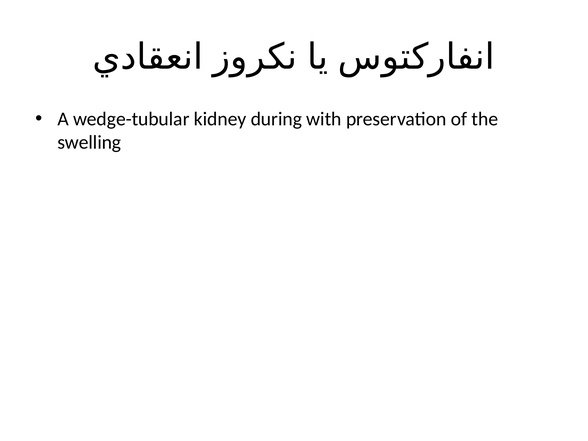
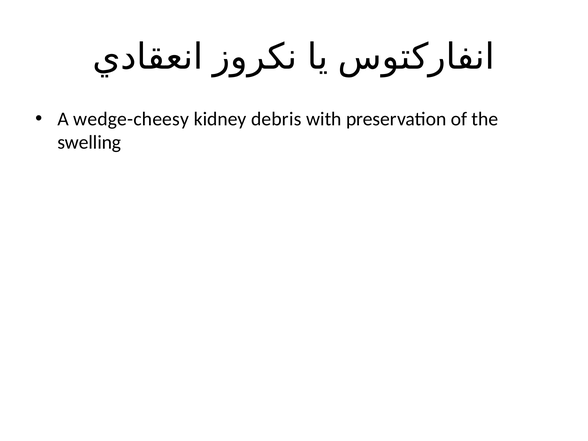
wedge-tubular: wedge-tubular -> wedge-cheesy
during: during -> debris
